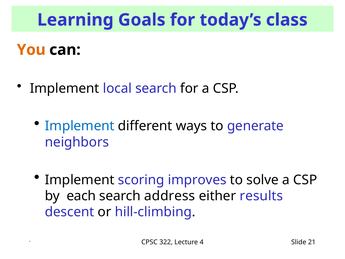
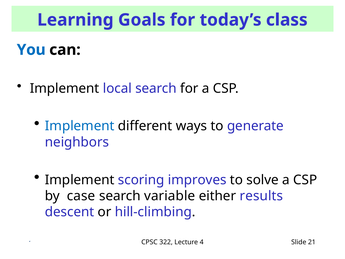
You colour: orange -> blue
each: each -> case
address: address -> variable
